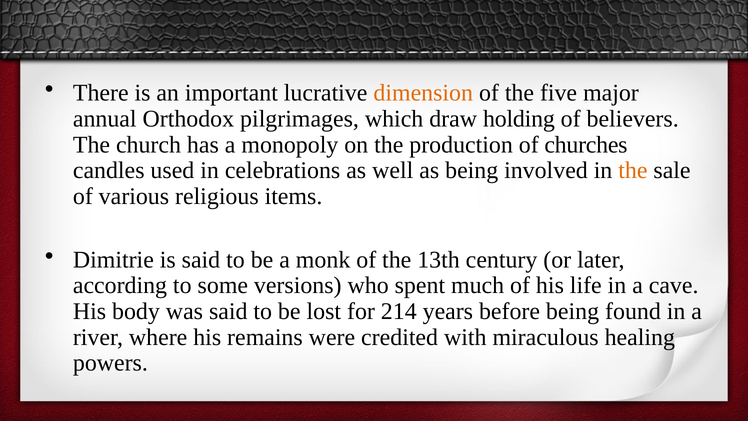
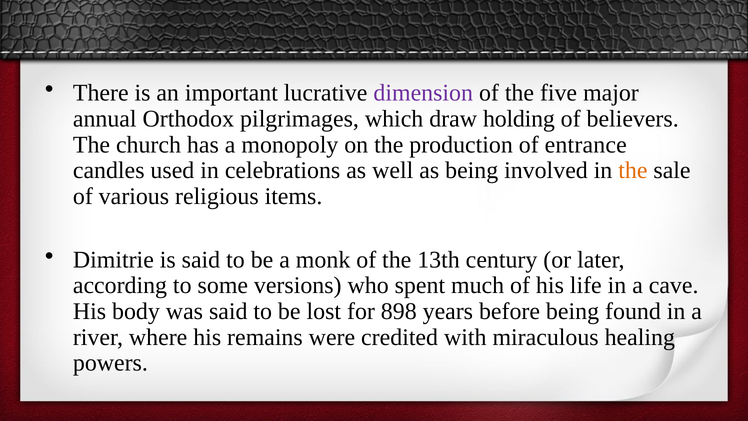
dimension colour: orange -> purple
churches: churches -> entrance
214: 214 -> 898
